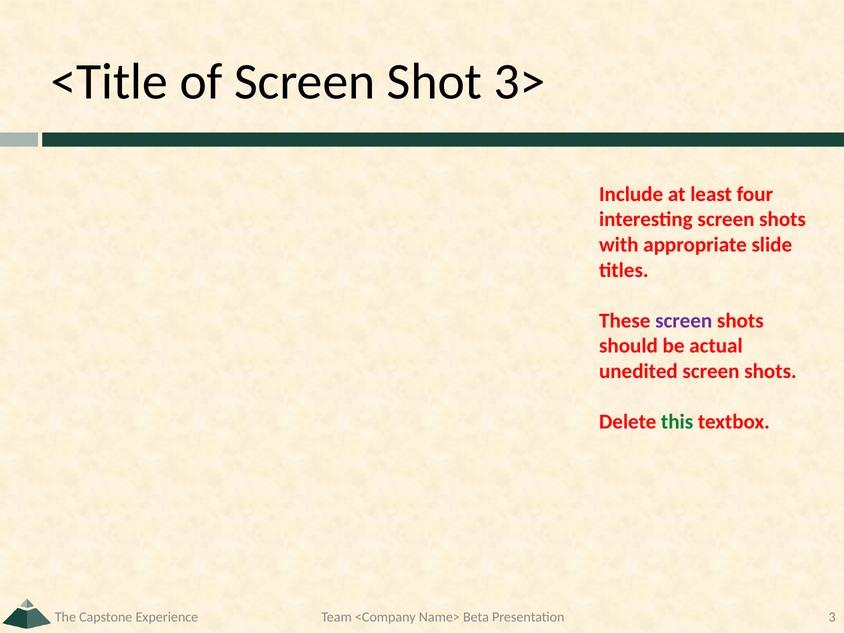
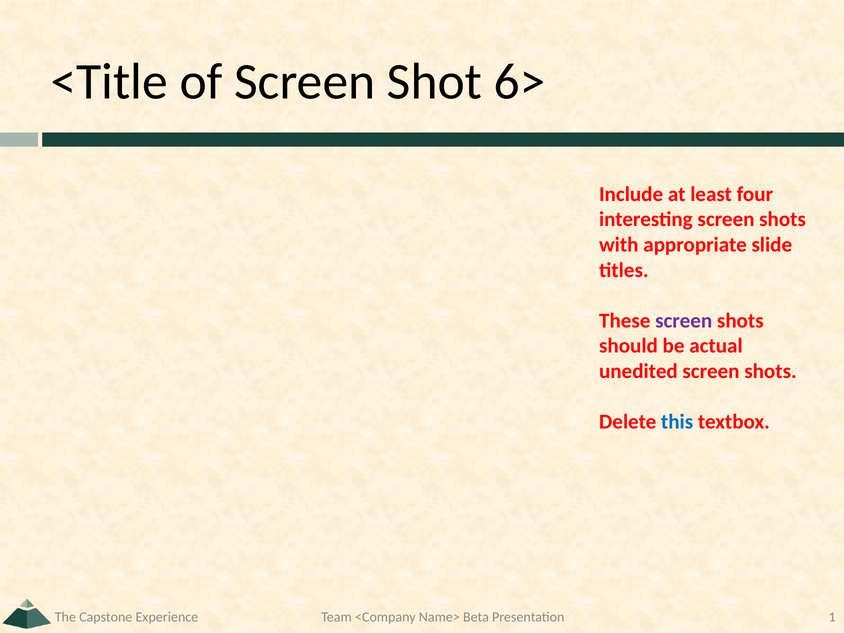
3>: 3> -> 6>
this colour: green -> blue
3: 3 -> 1
